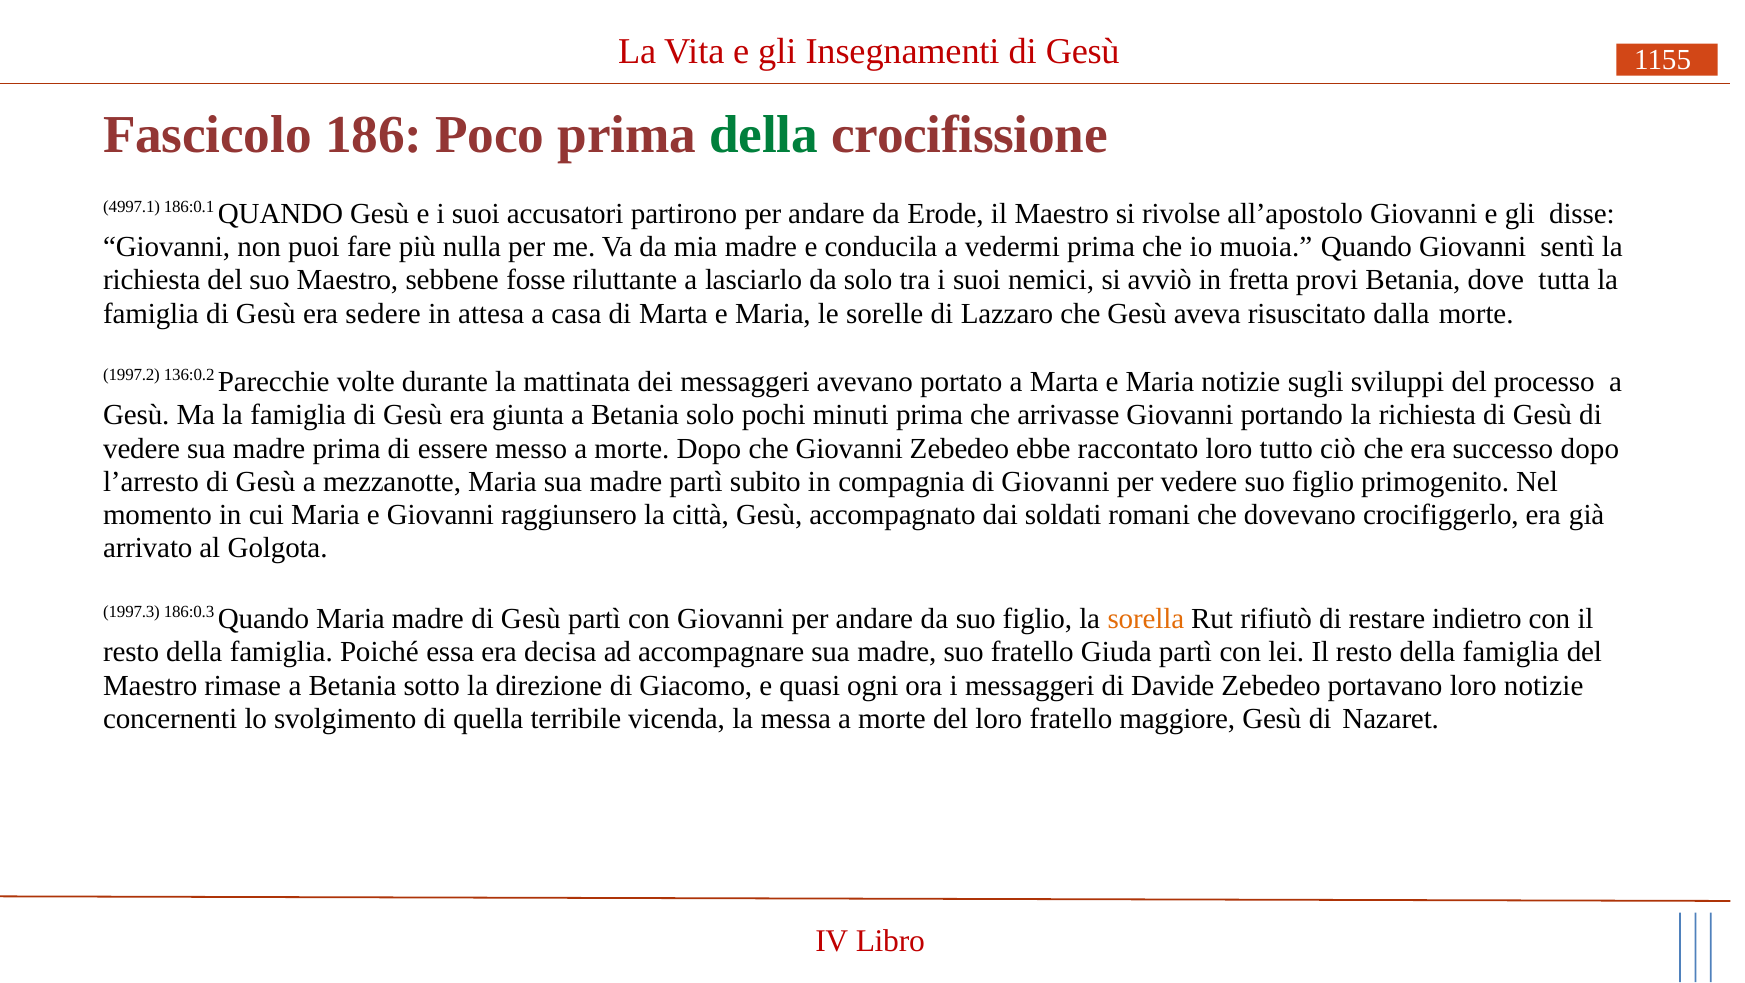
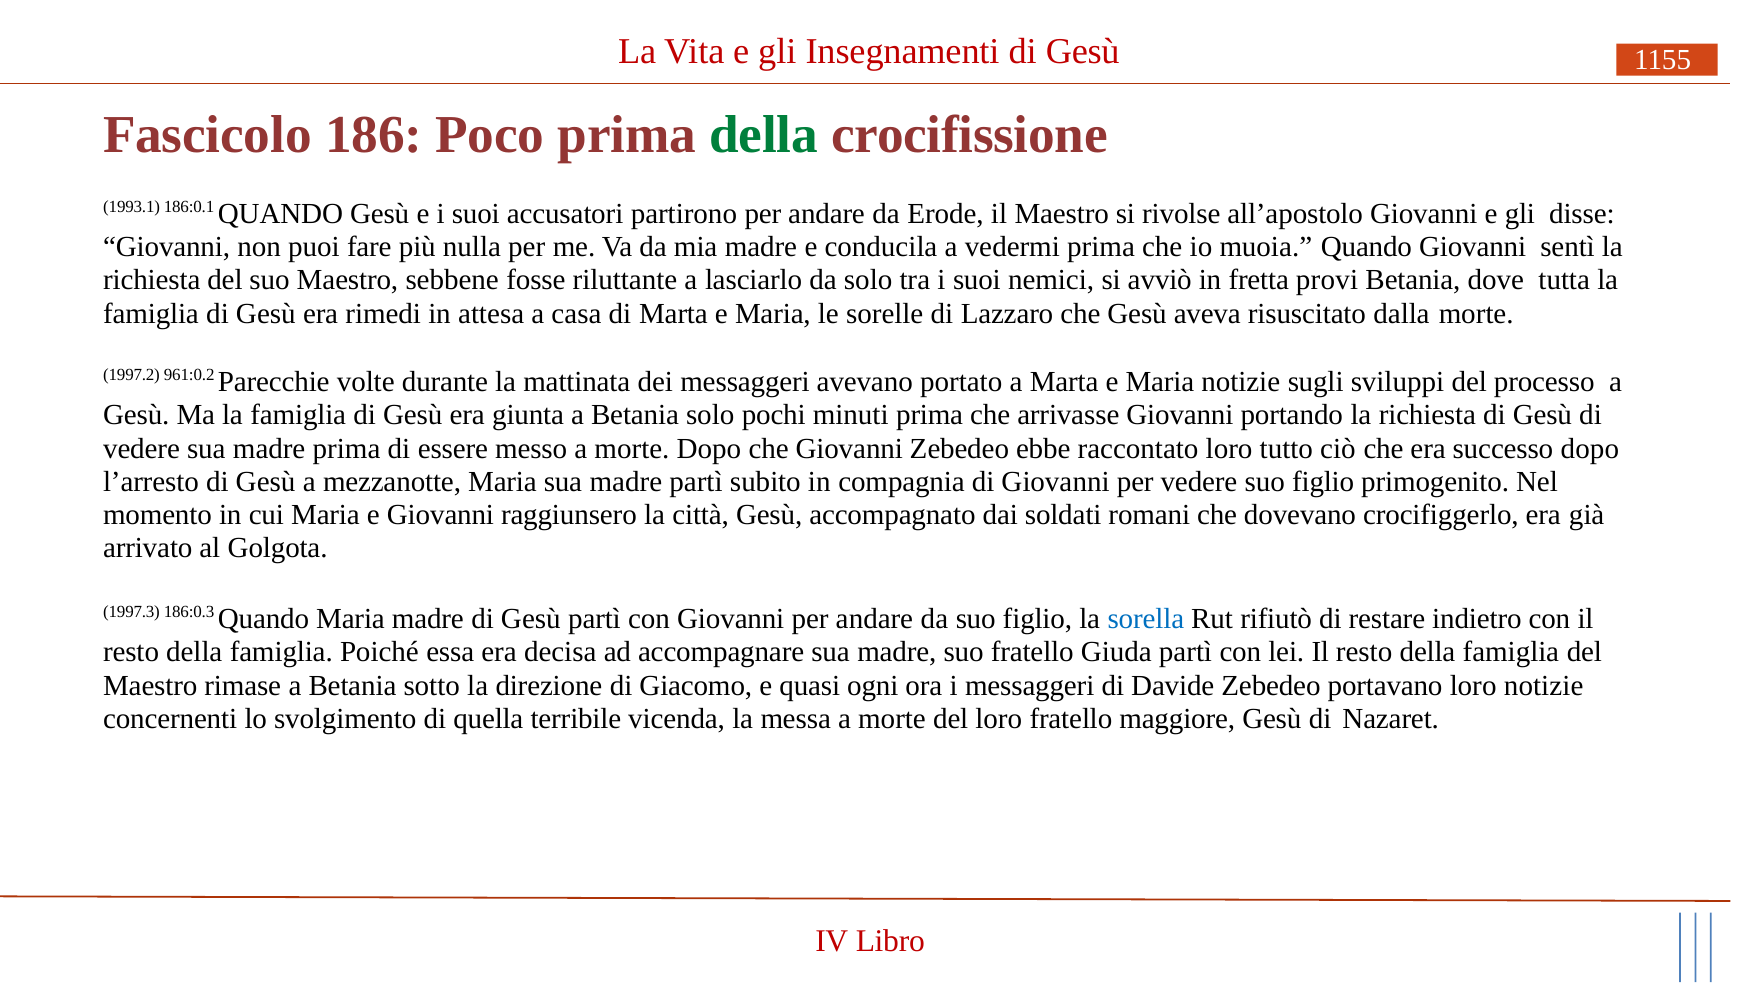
4997.1: 4997.1 -> 1993.1
sedere: sedere -> rimedi
136:0.2: 136:0.2 -> 961:0.2
sorella colour: orange -> blue
